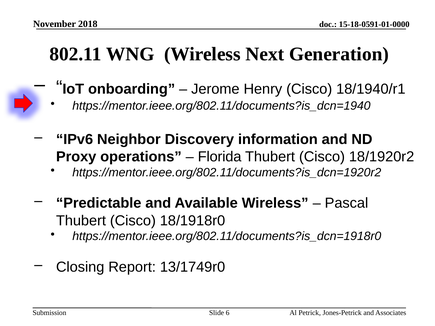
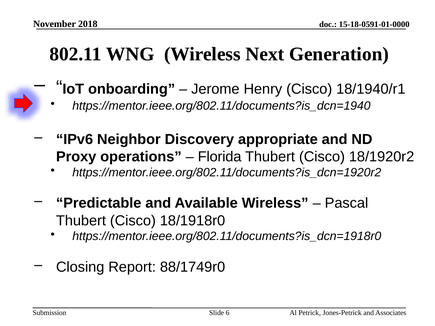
information: information -> appropriate
13/1749r0: 13/1749r0 -> 88/1749r0
